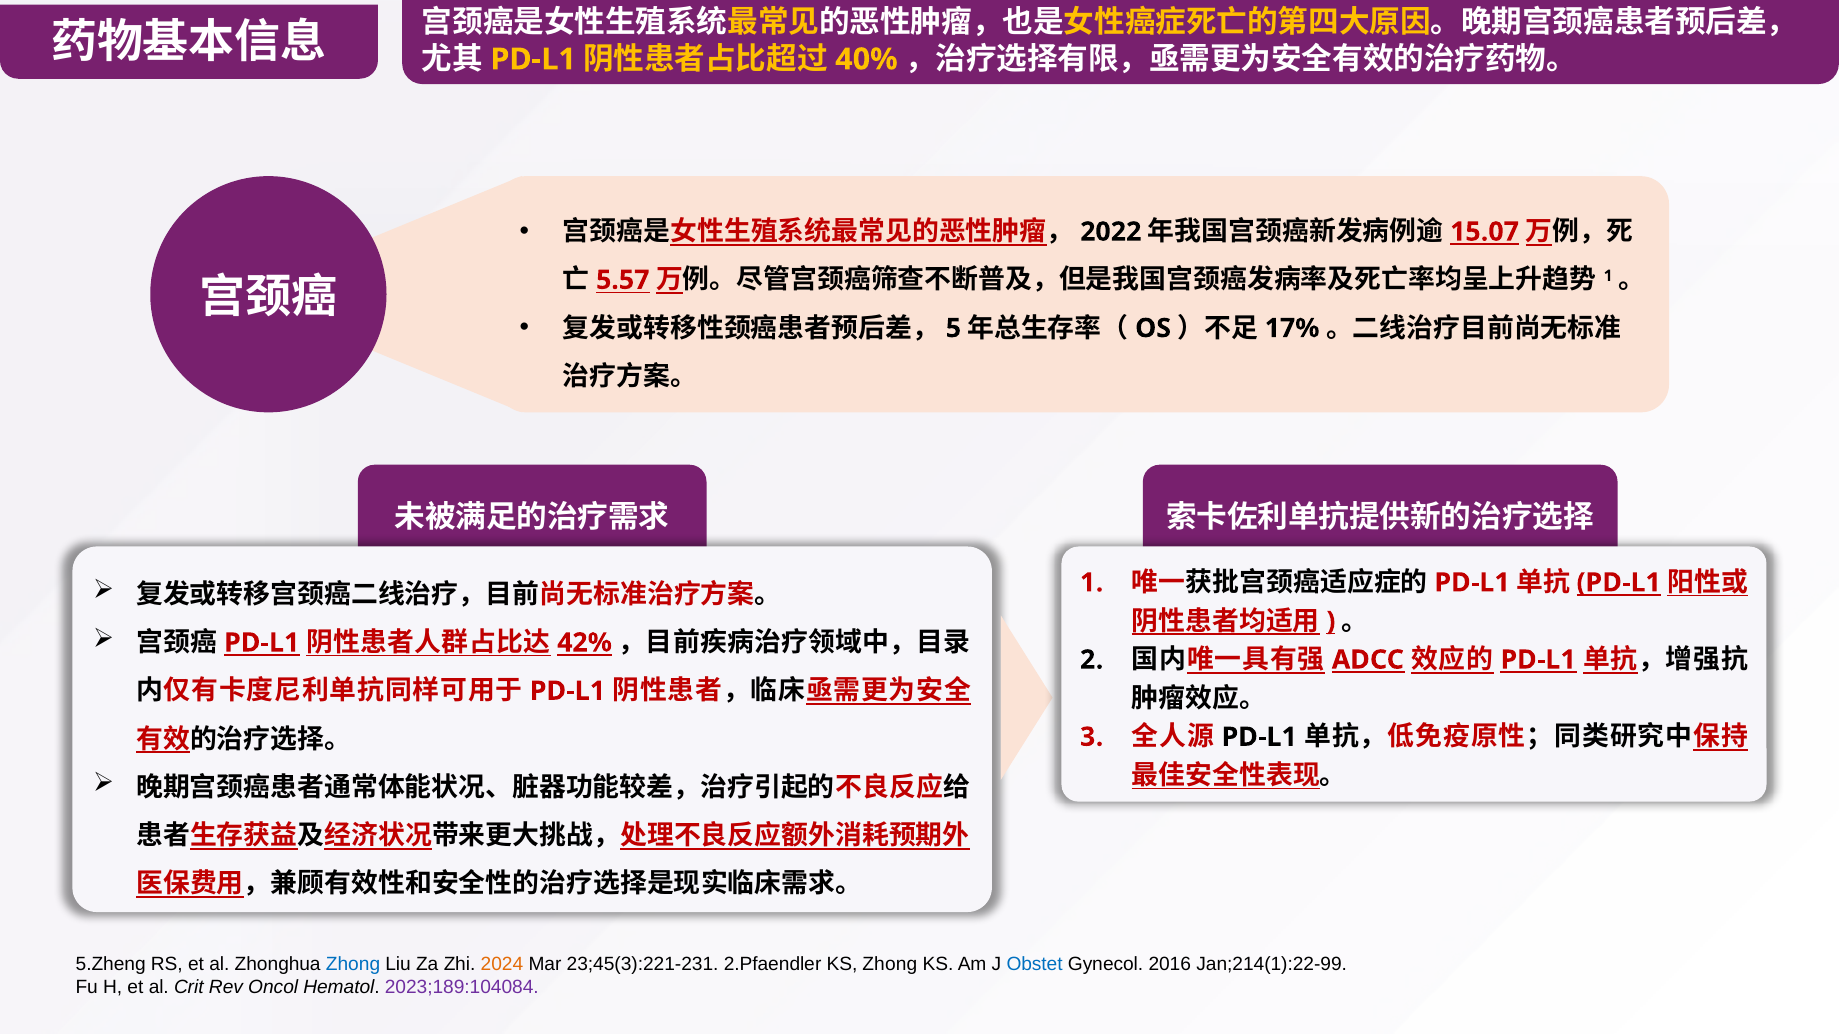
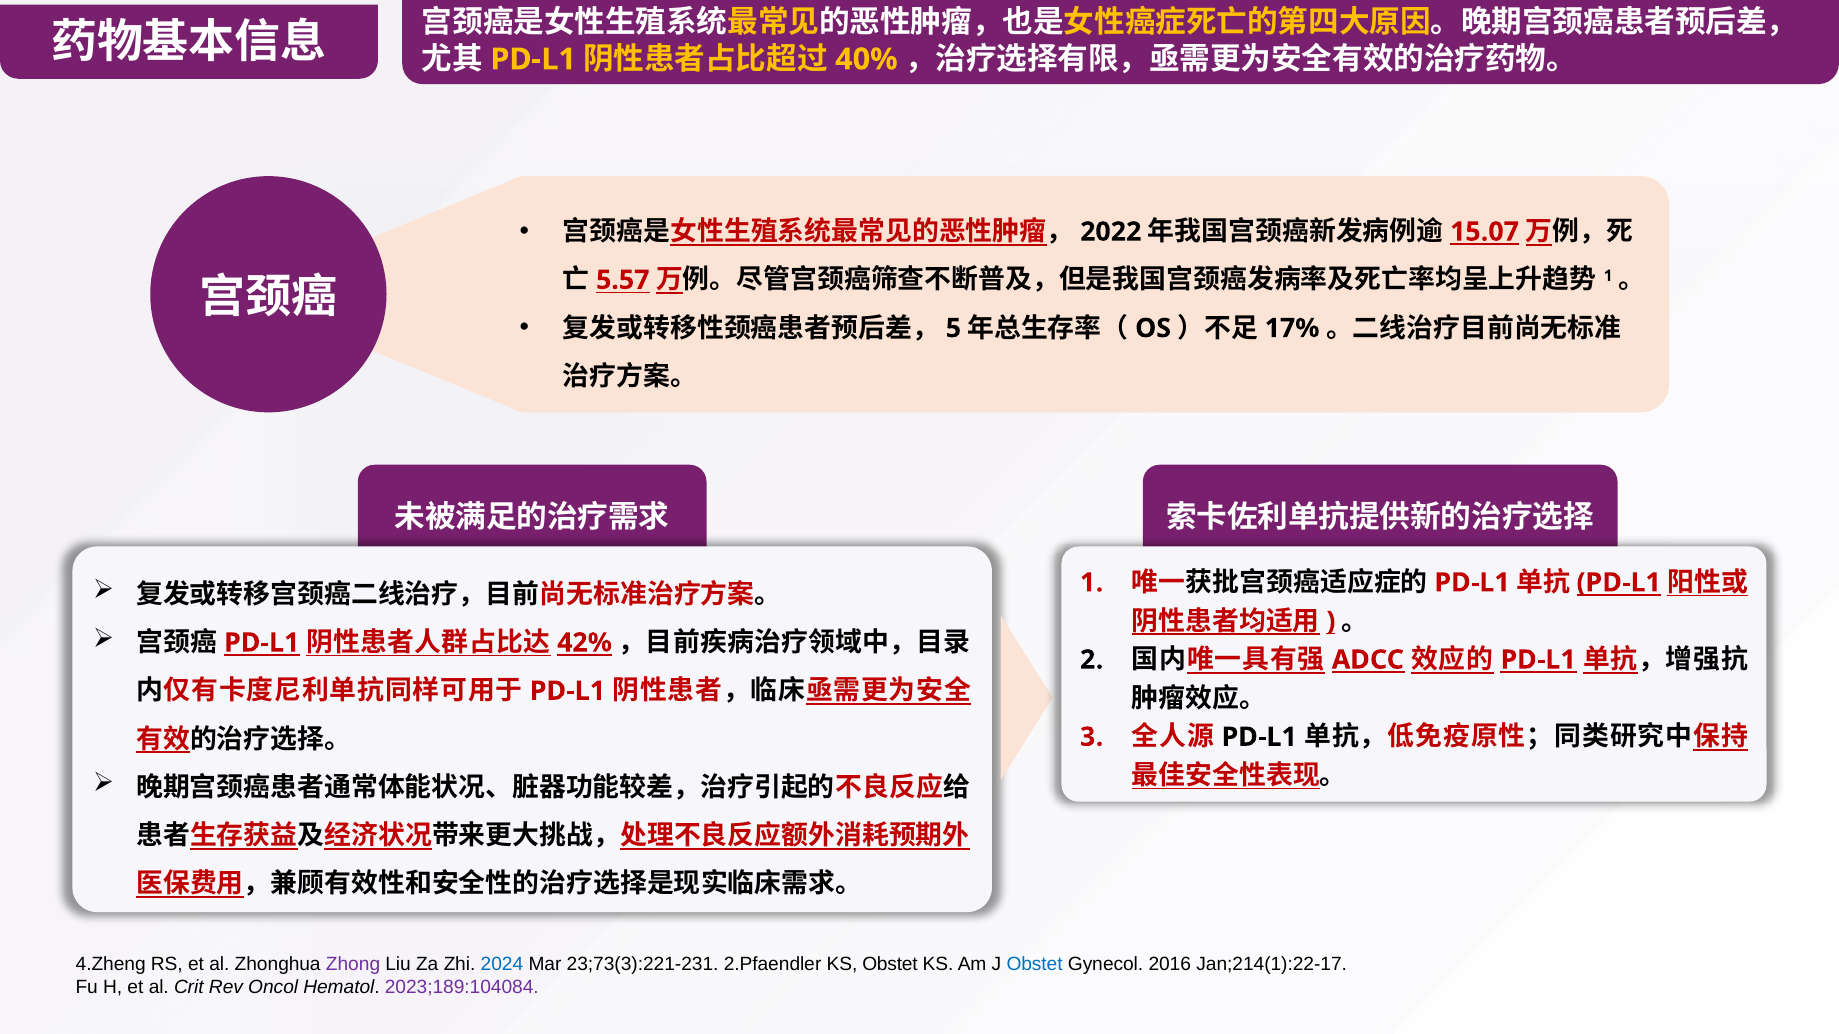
5.Zheng: 5.Zheng -> 4.Zheng
Zhong at (353, 965) colour: blue -> purple
2024 colour: orange -> blue
23;45(3):221-231: 23;45(3):221-231 -> 23;73(3):221-231
KS Zhong: Zhong -> Obstet
Jan;214(1):22-99: Jan;214(1):22-99 -> Jan;214(1):22-17
